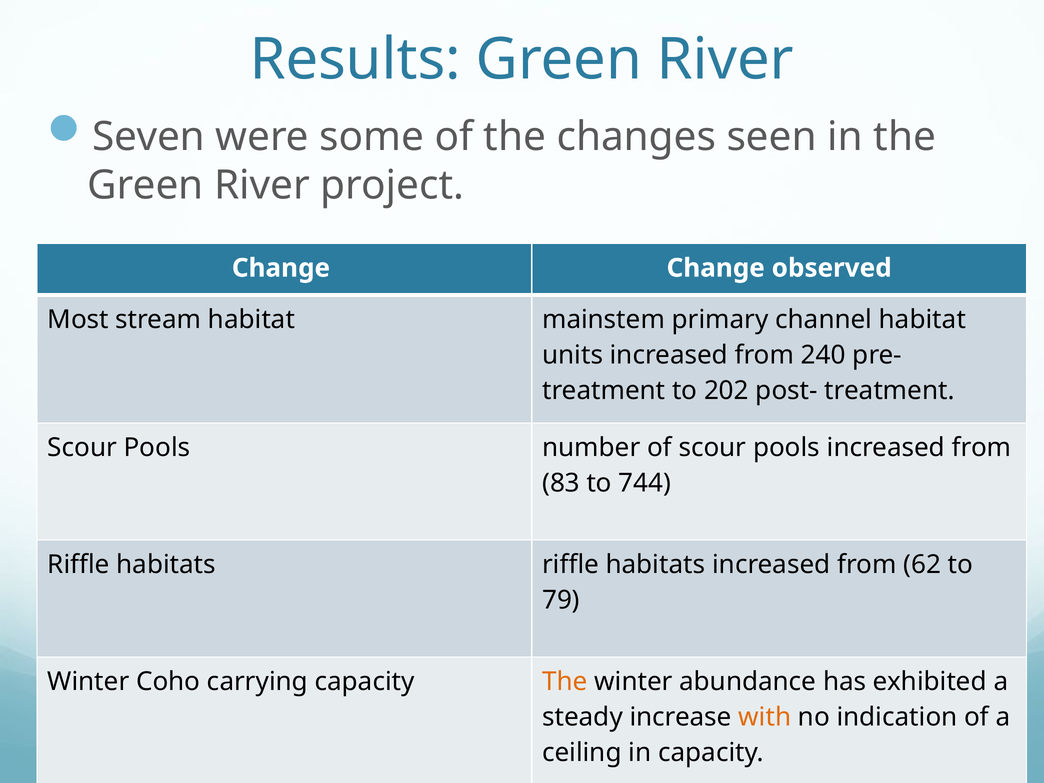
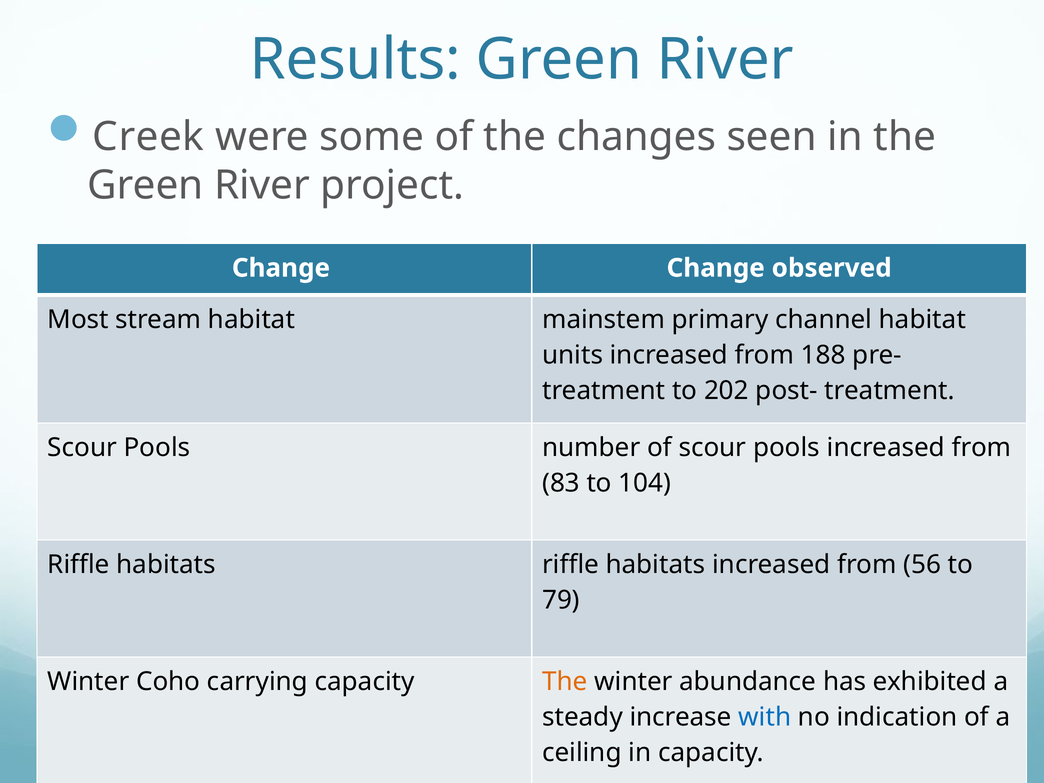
Seven: Seven -> Creek
240: 240 -> 188
744: 744 -> 104
62: 62 -> 56
with colour: orange -> blue
